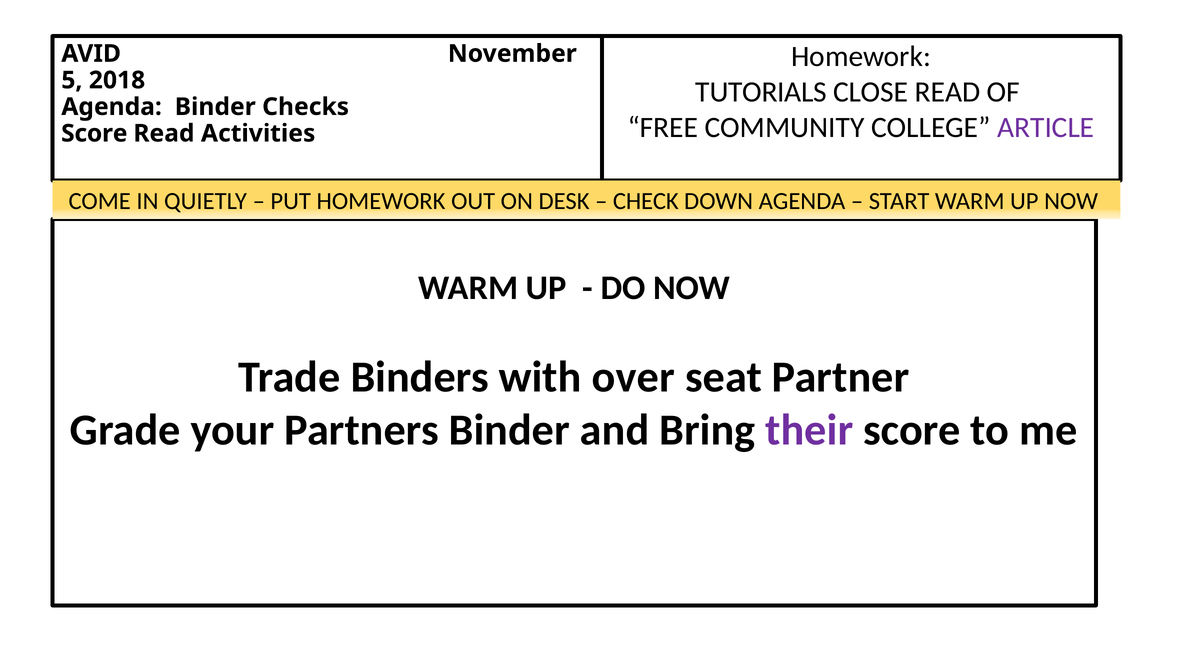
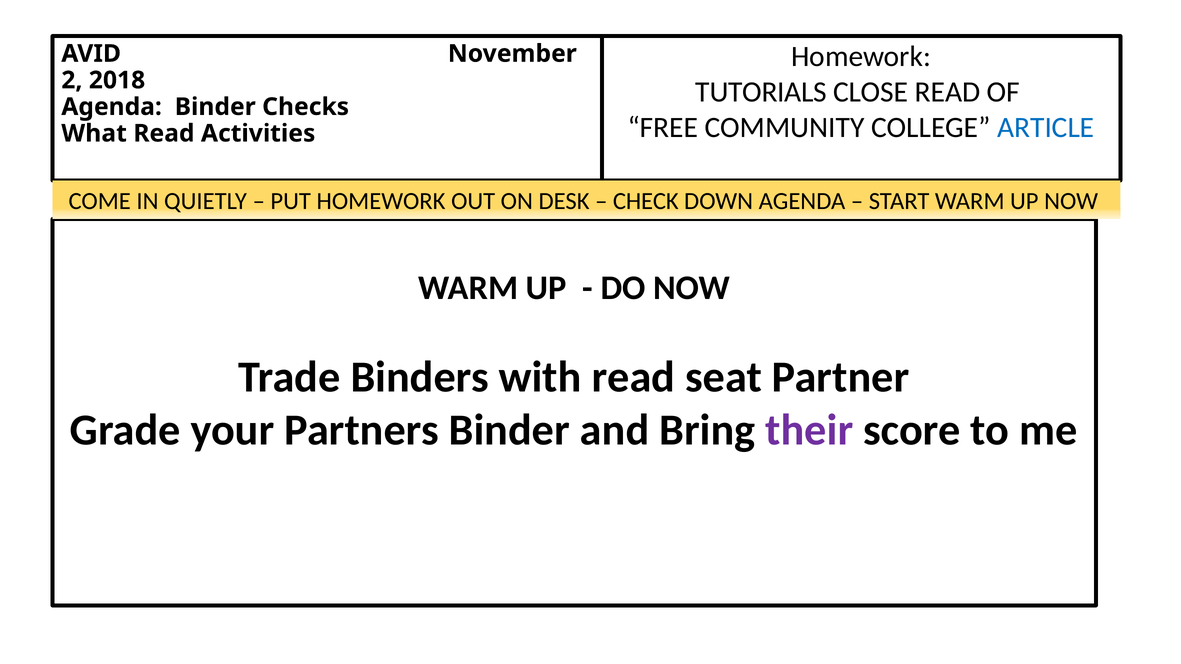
5: 5 -> 2
ARTICLE colour: purple -> blue
Score at (94, 133): Score -> What
with over: over -> read
